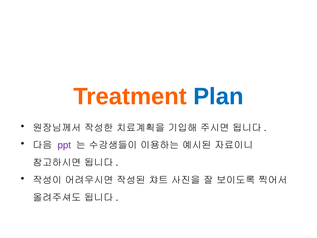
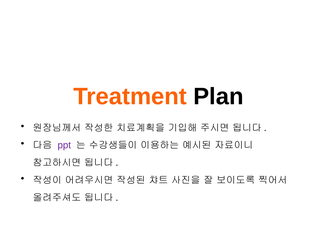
Plan colour: blue -> black
